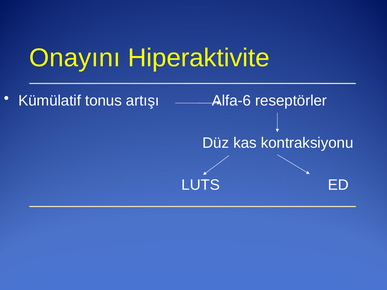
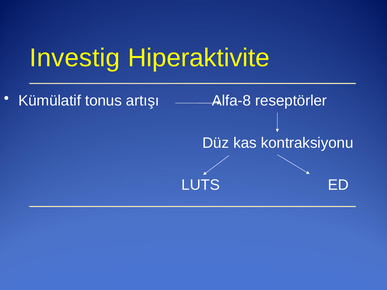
Onayını: Onayını -> Investig
Alfa-6: Alfa-6 -> Alfa-8
